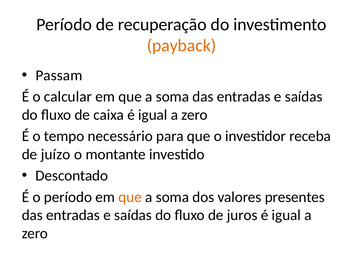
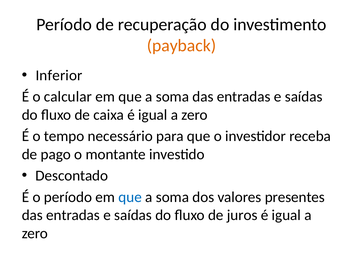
Passam: Passam -> Inferior
juízo: juízo -> pago
que at (130, 197) colour: orange -> blue
